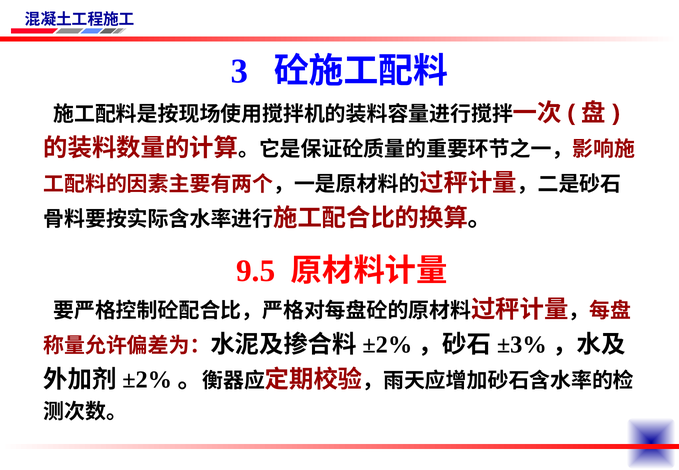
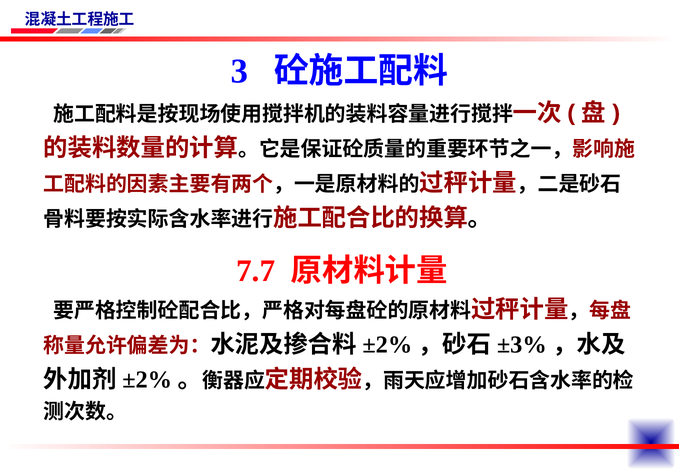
9.5: 9.5 -> 7.7
